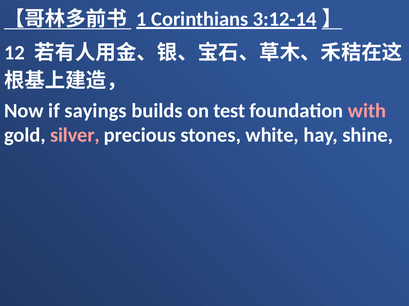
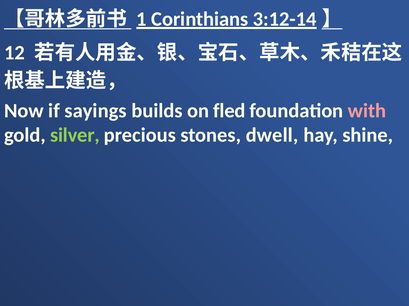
test: test -> fled
silver colour: pink -> light green
white: white -> dwell
